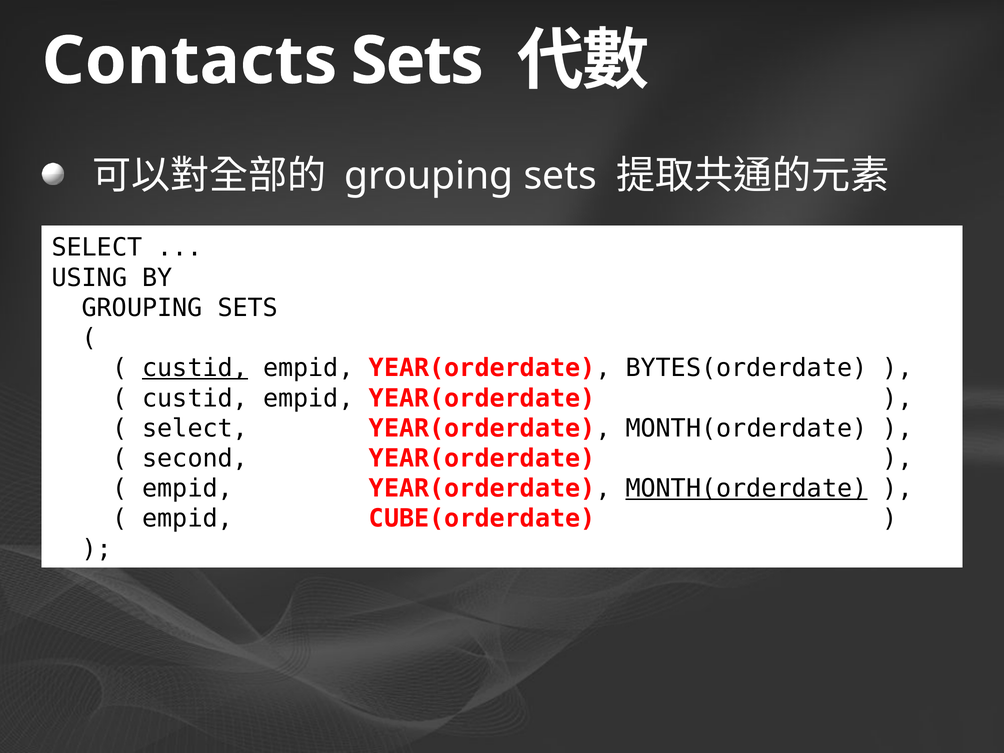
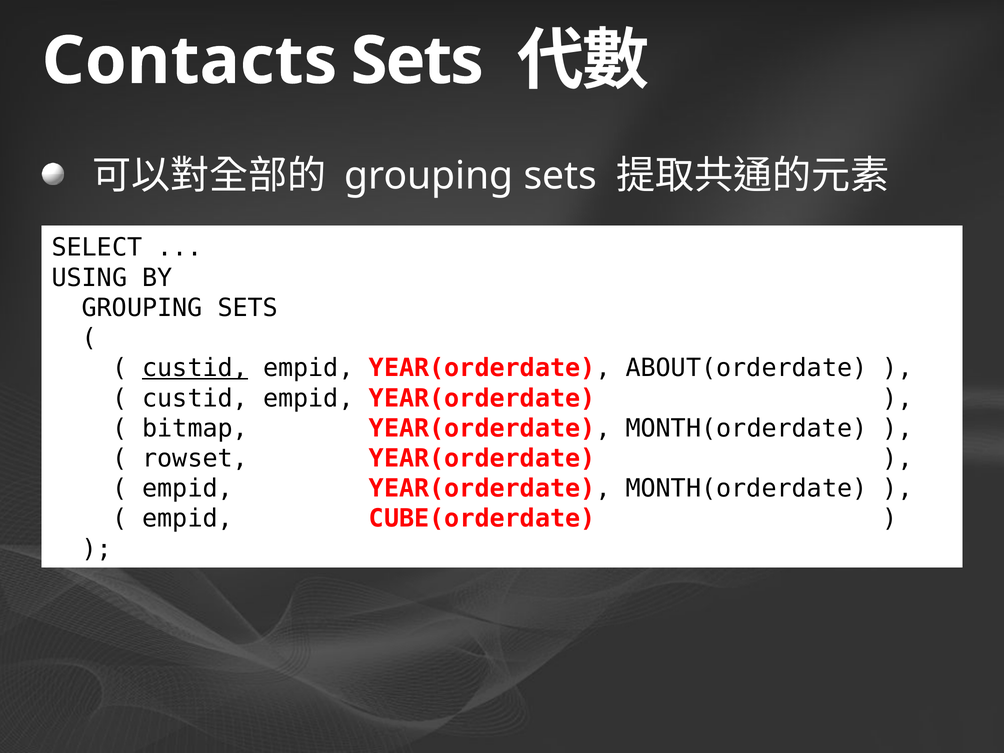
BYTES(orderdate: BYTES(orderdate -> ABOUT(orderdate
select at (195, 428): select -> bitmap
second: second -> rowset
MONTH(orderdate at (746, 489) underline: present -> none
